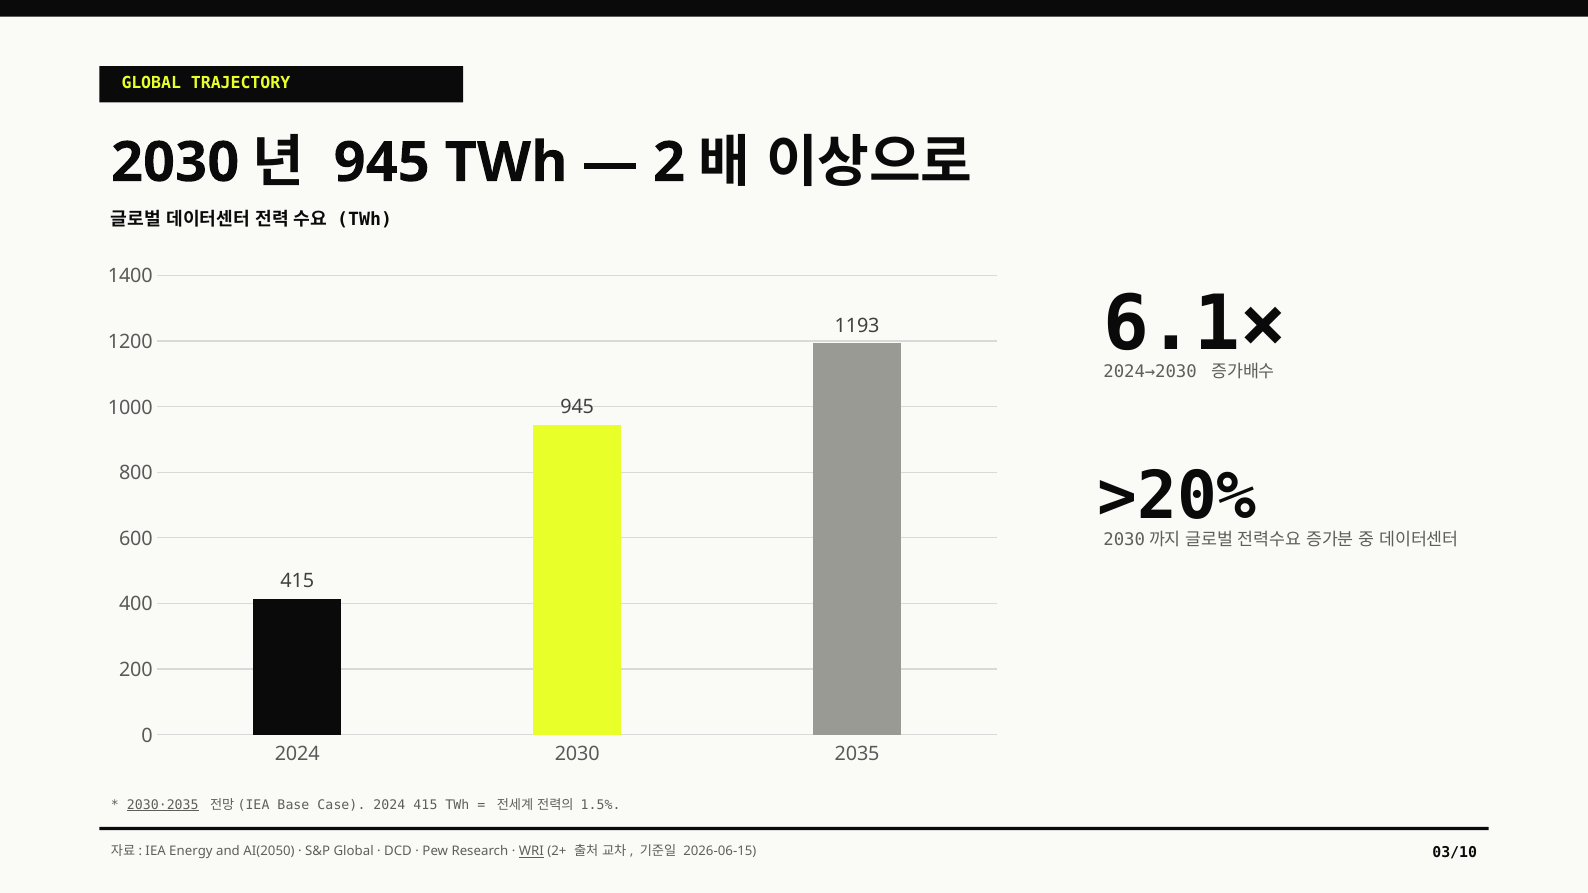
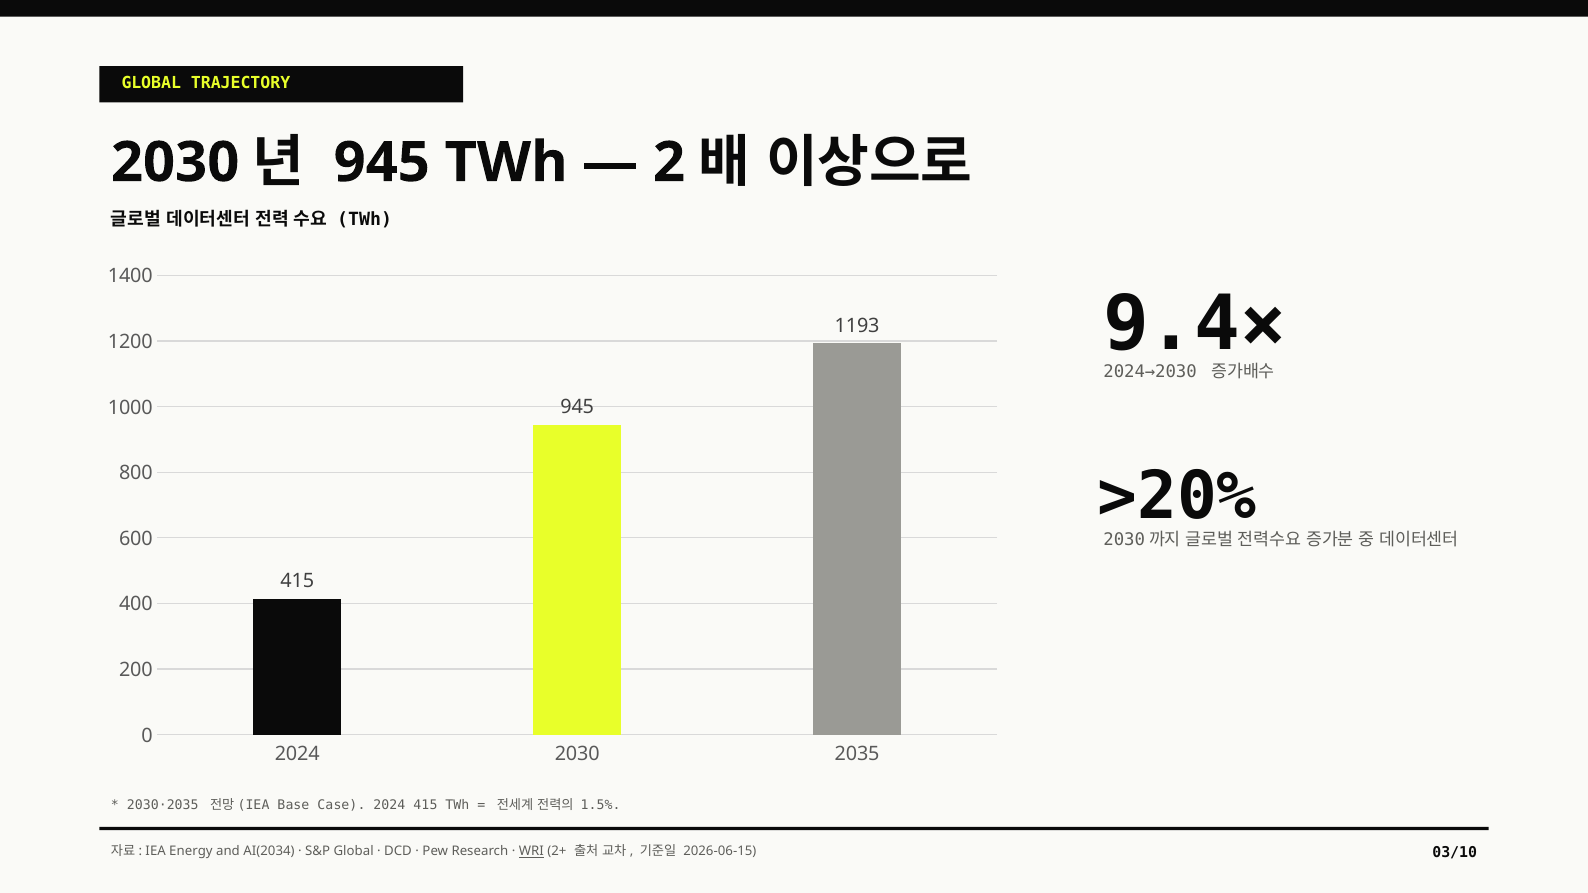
6.1×: 6.1× -> 9.4×
2030·2035 underline: present -> none
AI(2050: AI(2050 -> AI(2034
